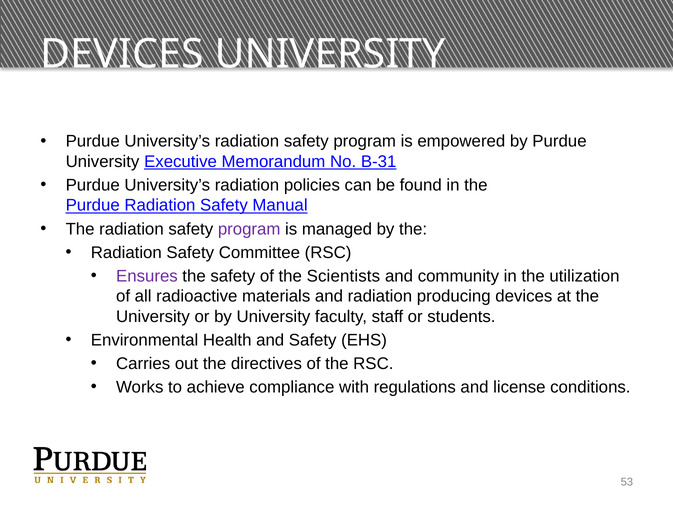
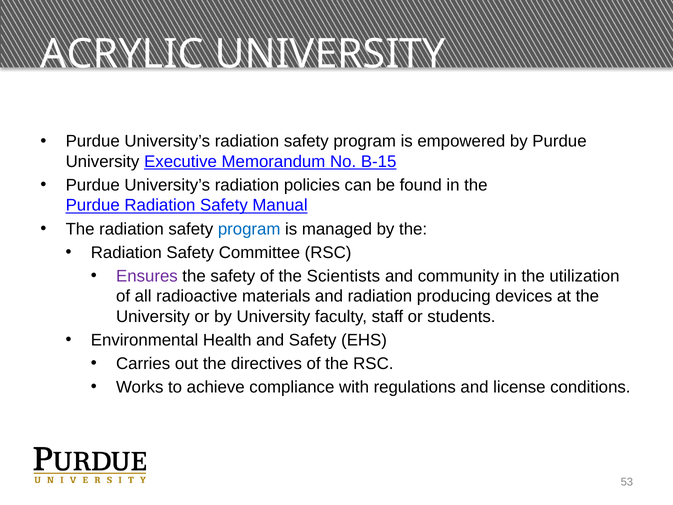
DEVICES at (122, 54): DEVICES -> ACRYLIC
B-31: B-31 -> B-15
program at (249, 229) colour: purple -> blue
